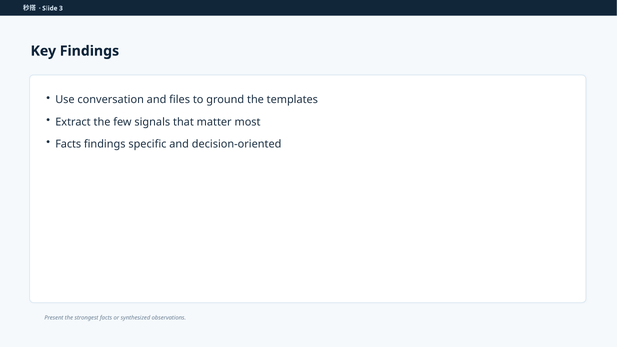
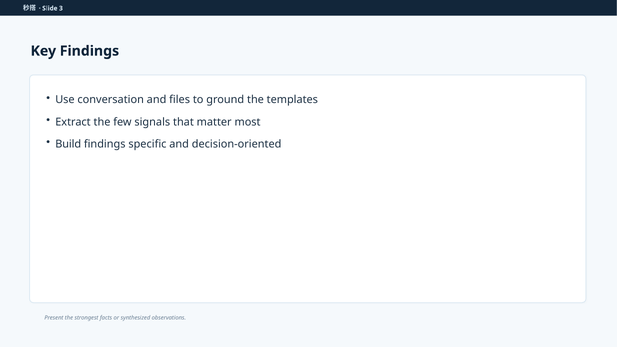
Facts at (68, 144): Facts -> Build
